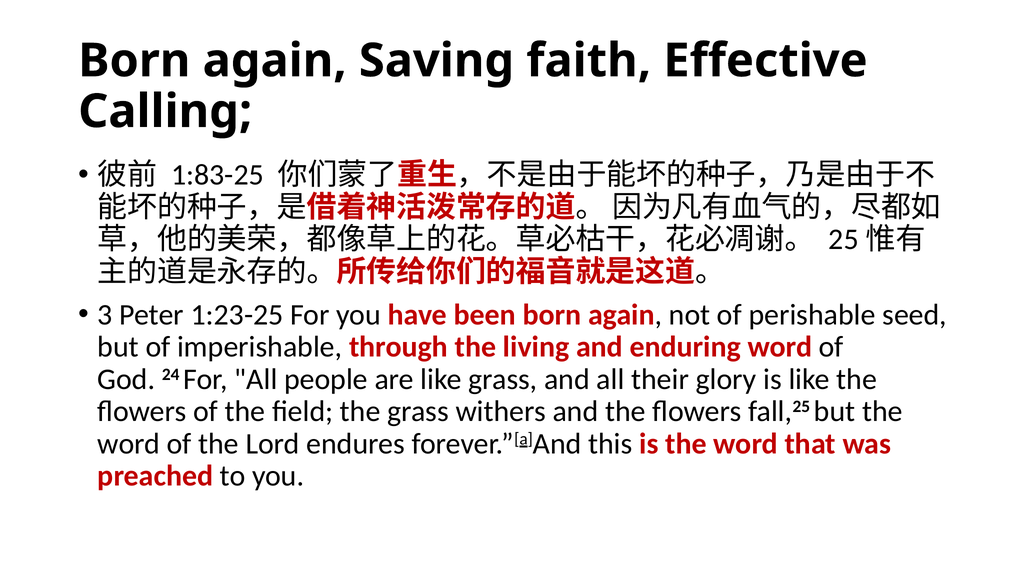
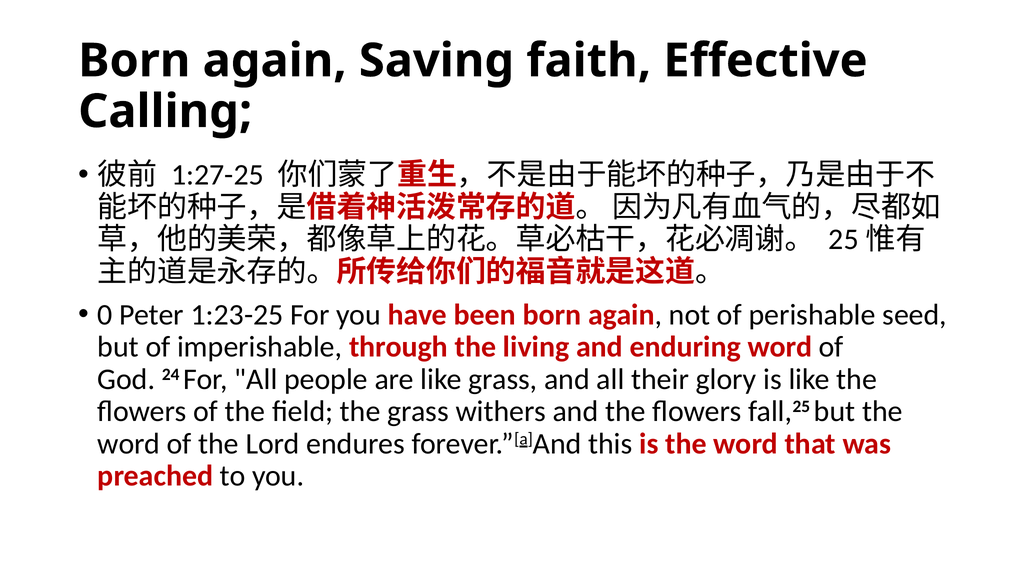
1:83-25: 1:83-25 -> 1:27-25
3: 3 -> 0
